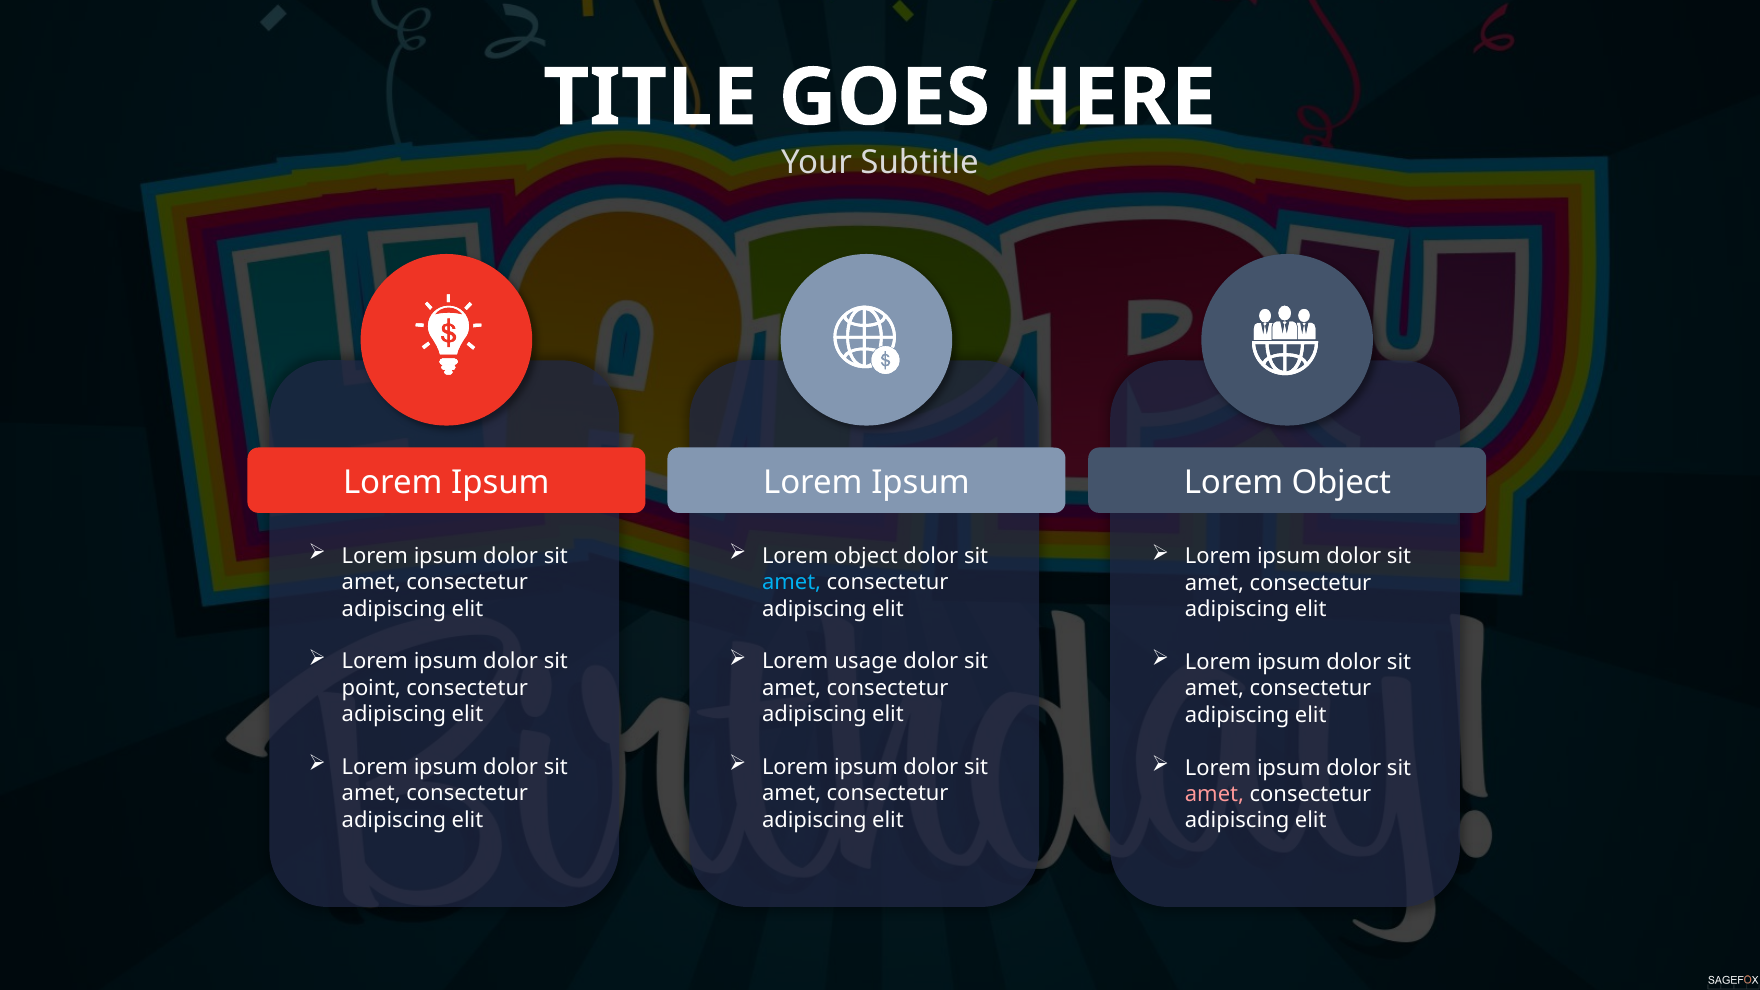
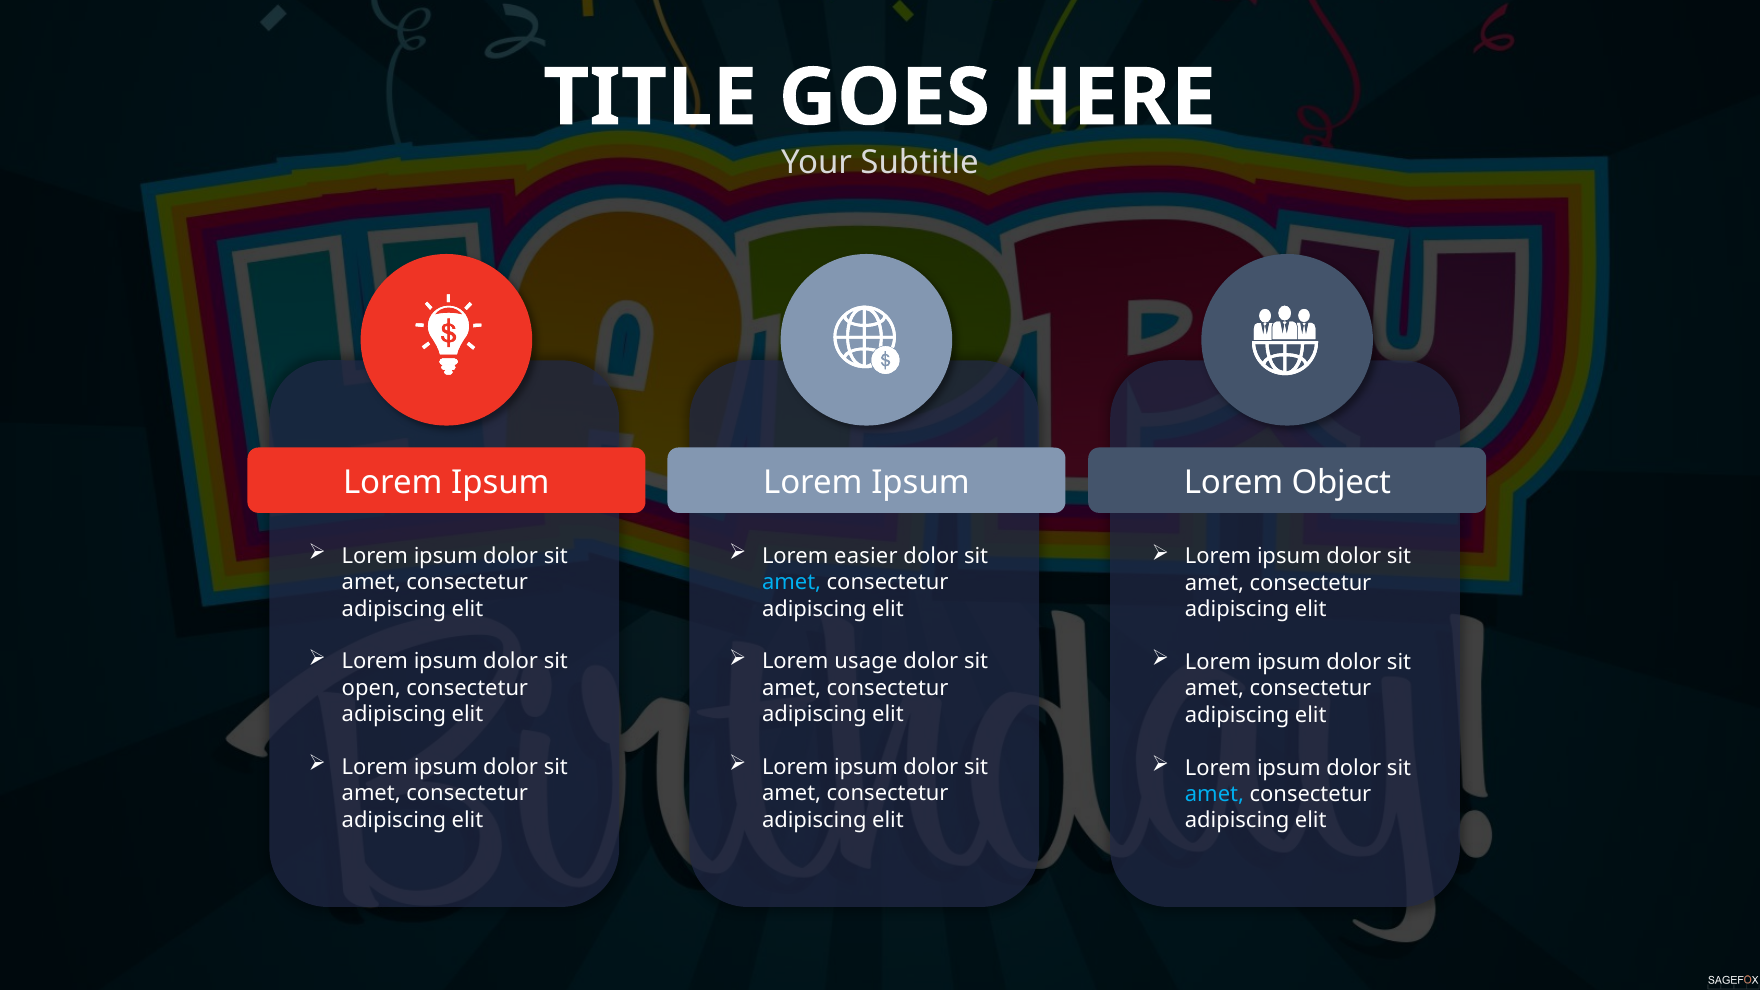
object at (866, 556): object -> easier
point: point -> open
amet at (1214, 794) colour: pink -> light blue
